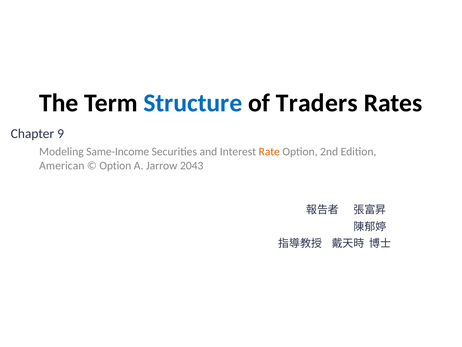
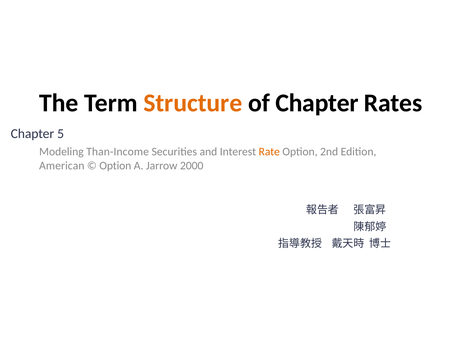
Structure colour: blue -> orange
of Traders: Traders -> Chapter
9: 9 -> 5
Same-Income: Same-Income -> Than-Income
2043: 2043 -> 2000
